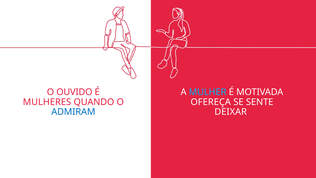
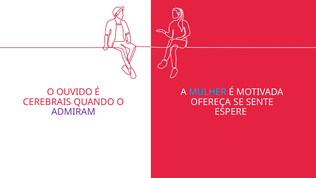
MULHERES: MULHERES -> CEREBRAIS
ADMIRAM colour: blue -> purple
DEIXAR: DEIXAR -> ESPERE
